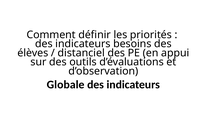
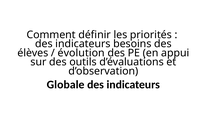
distanciel: distanciel -> évolution
